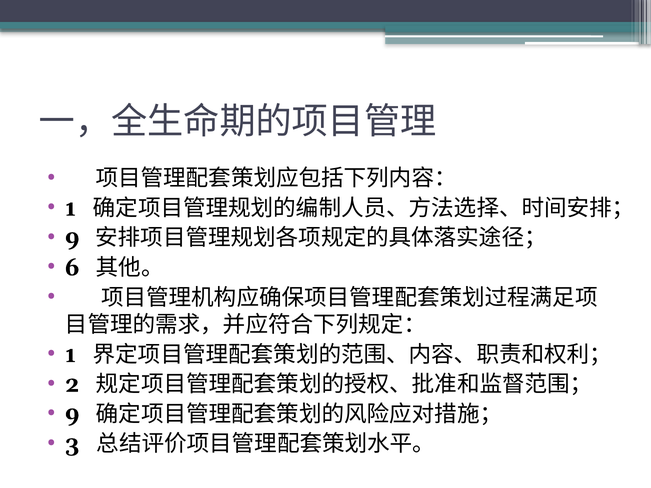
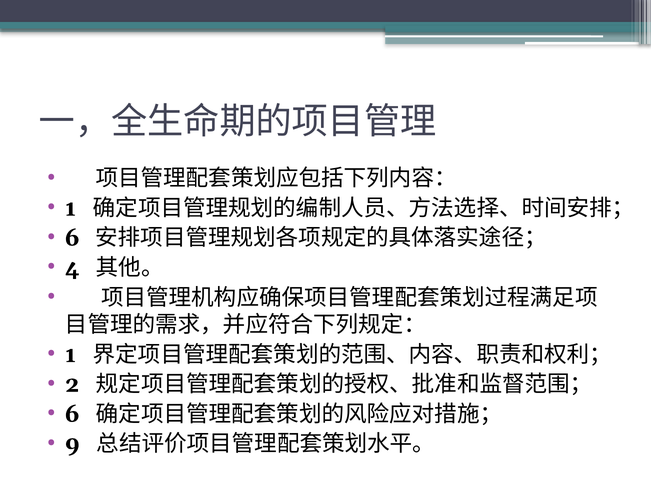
9 at (72, 238): 9 -> 6
6: 6 -> 4
9 at (72, 414): 9 -> 6
3: 3 -> 9
